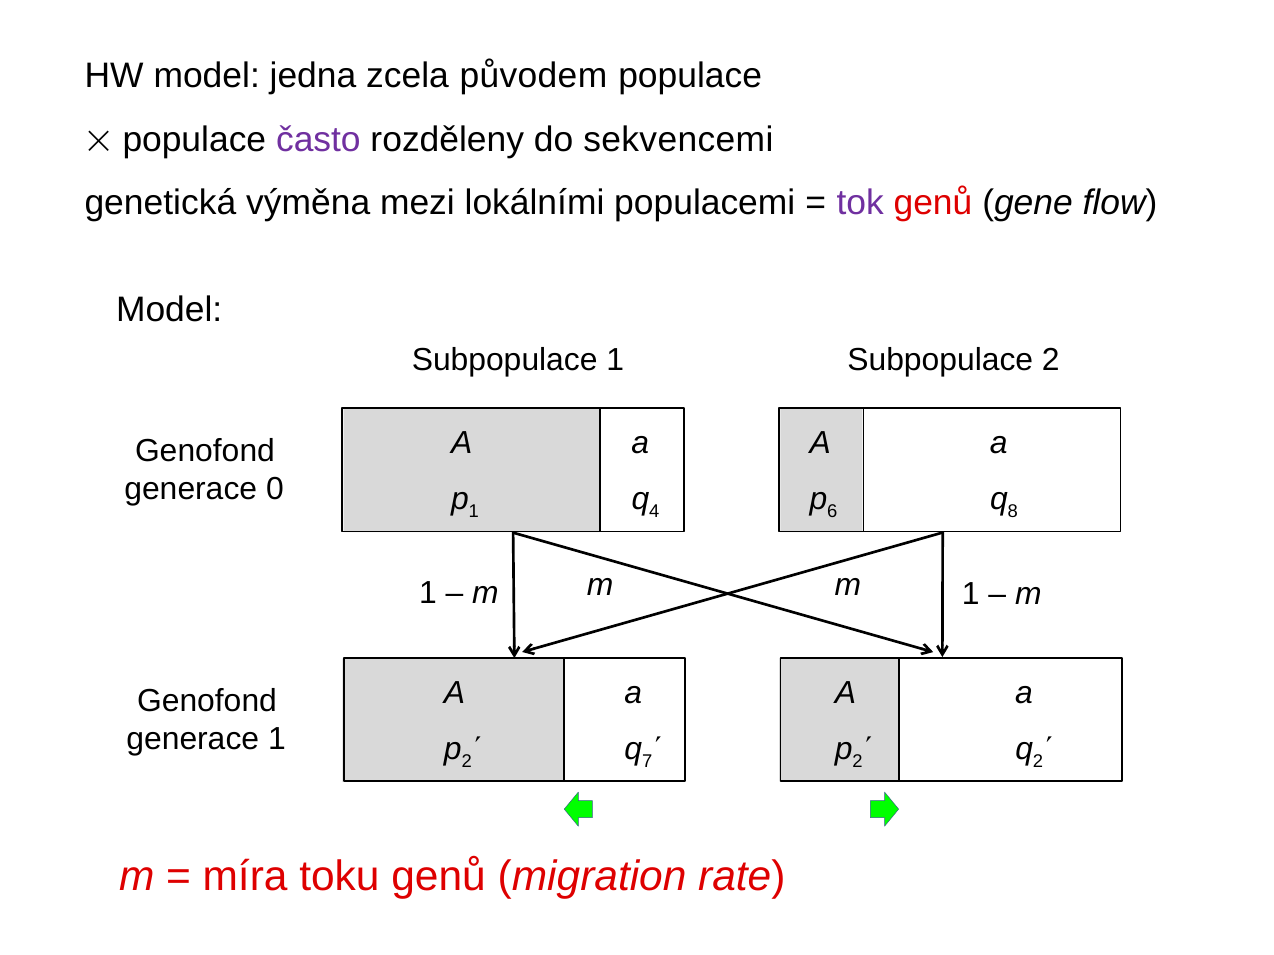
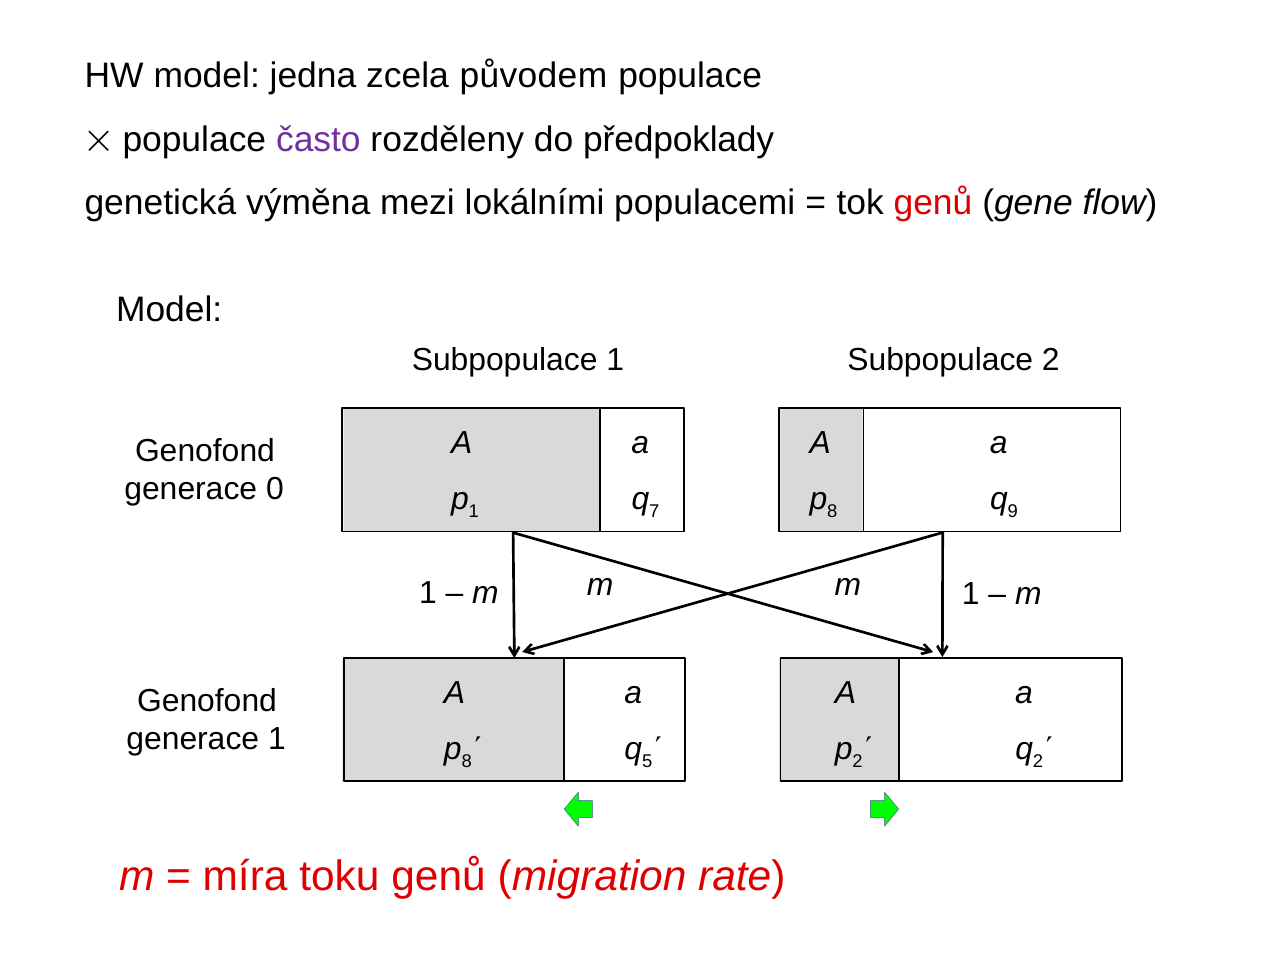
sekvencemi: sekvencemi -> předpoklady
tok colour: purple -> black
4: 4 -> 7
6 at (832, 512): 6 -> 8
8: 8 -> 9
2 at (467, 761): 2 -> 8
7: 7 -> 5
